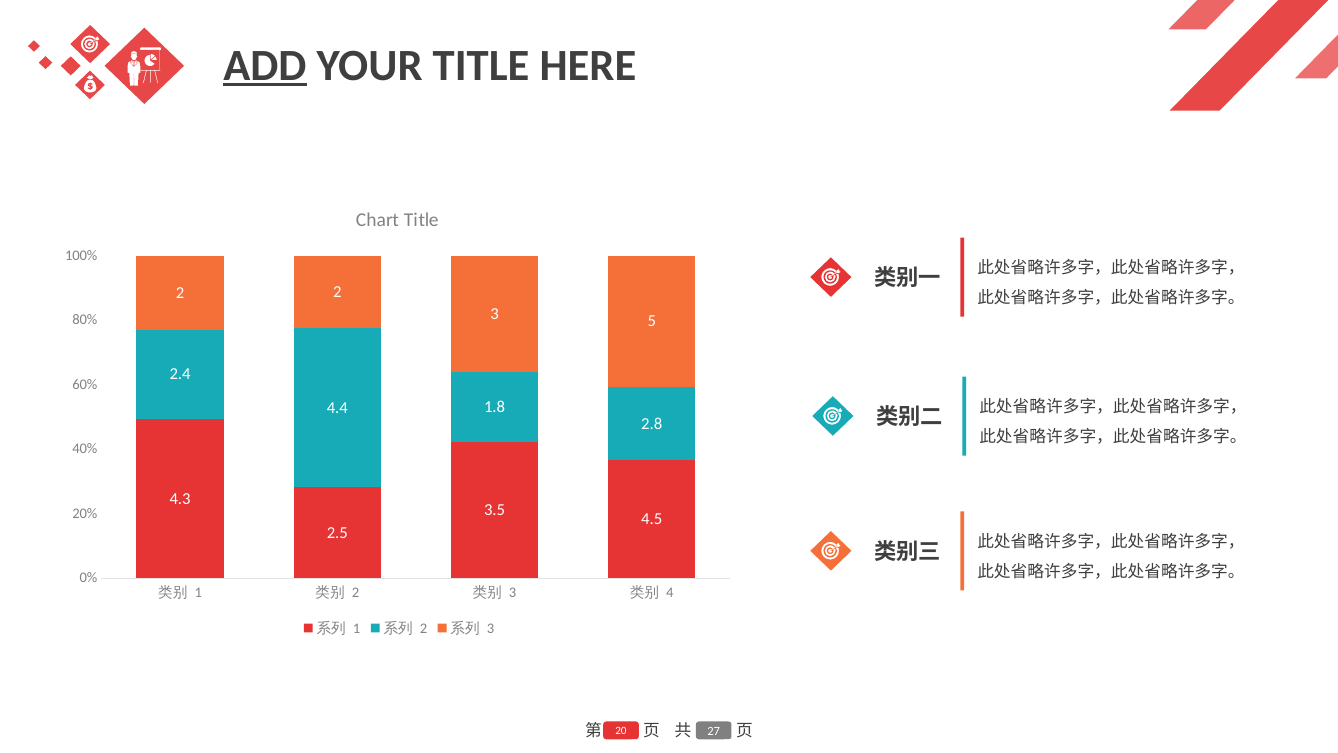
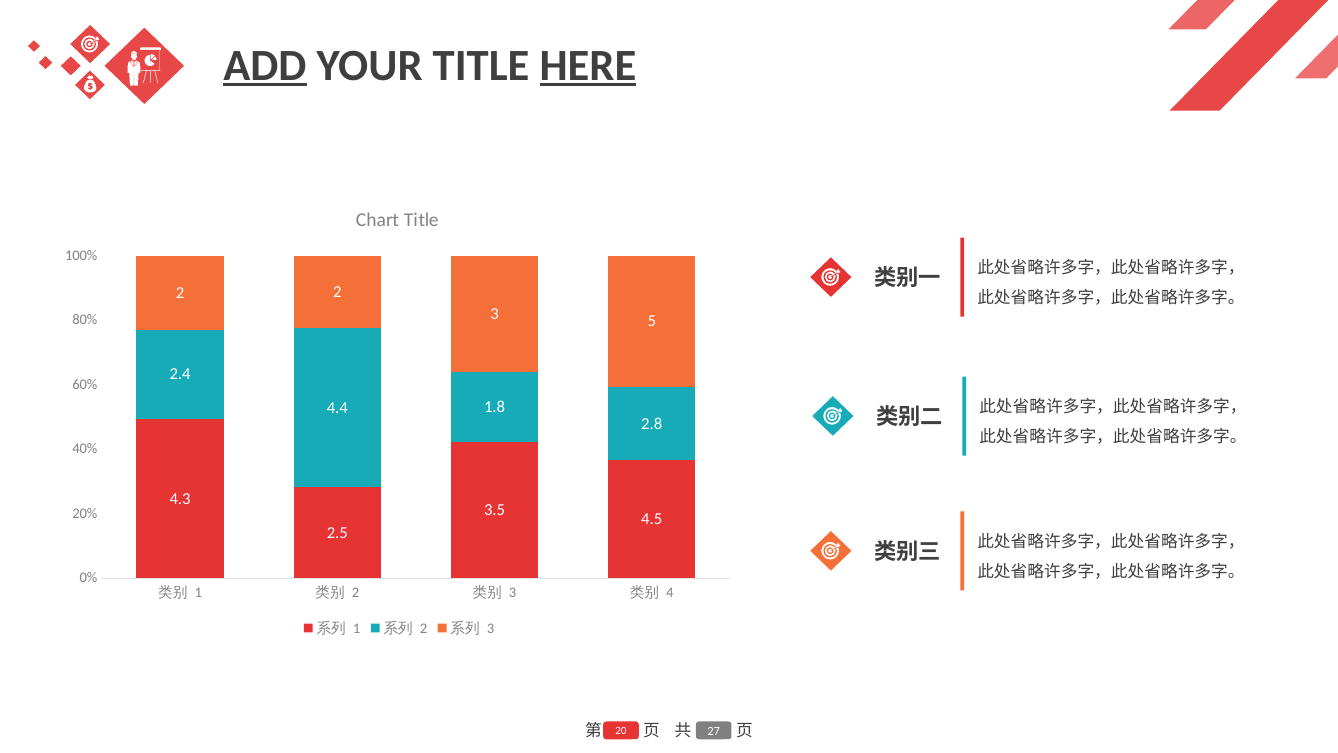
HERE underline: none -> present
